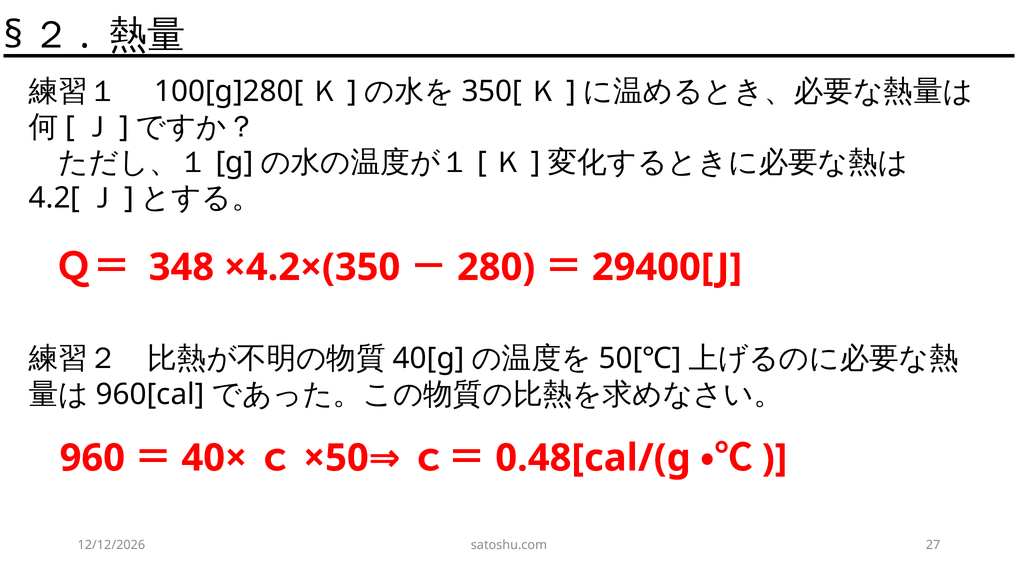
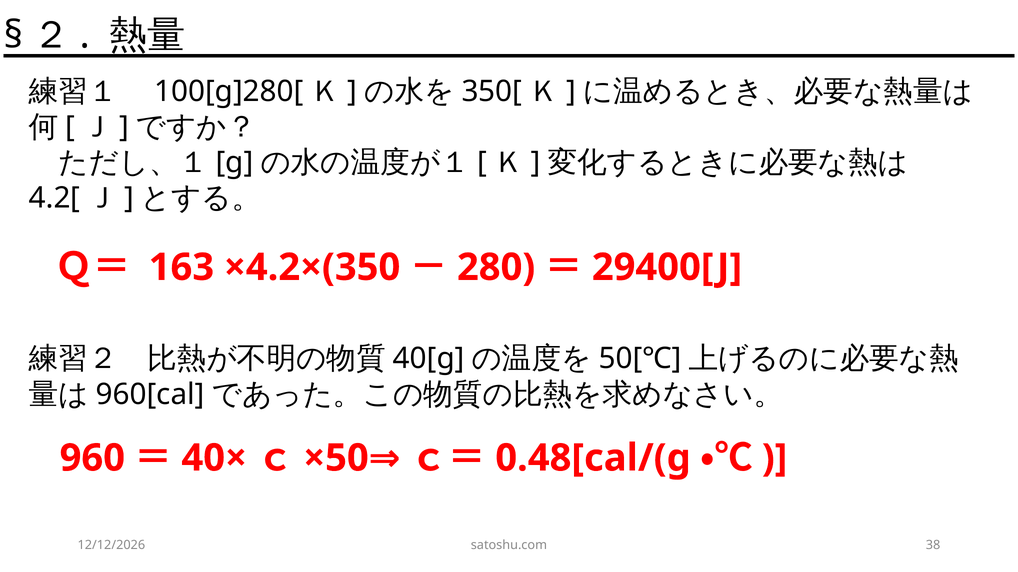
348: 348 -> 163
27: 27 -> 38
